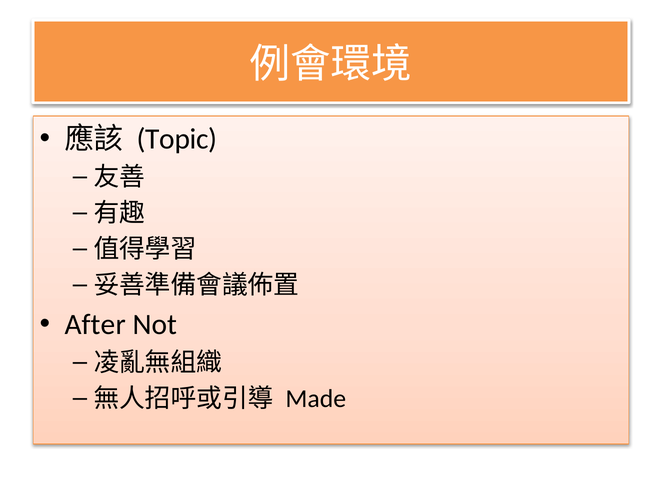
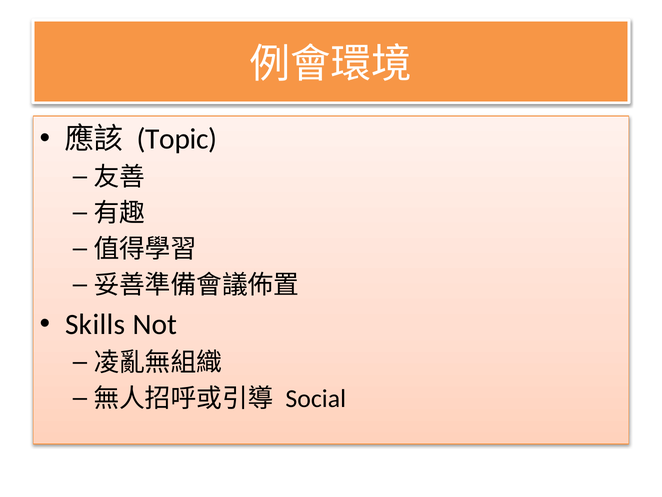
After: After -> Skills
Made: Made -> Social
